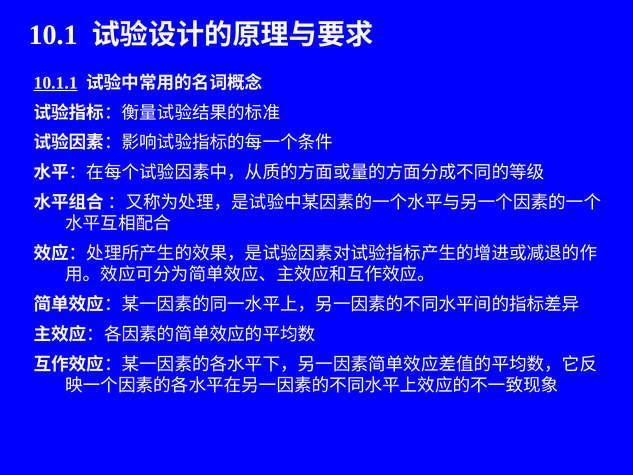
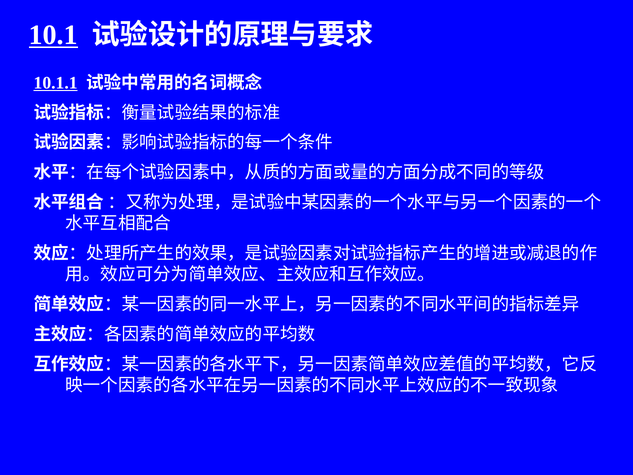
10.1 underline: none -> present
